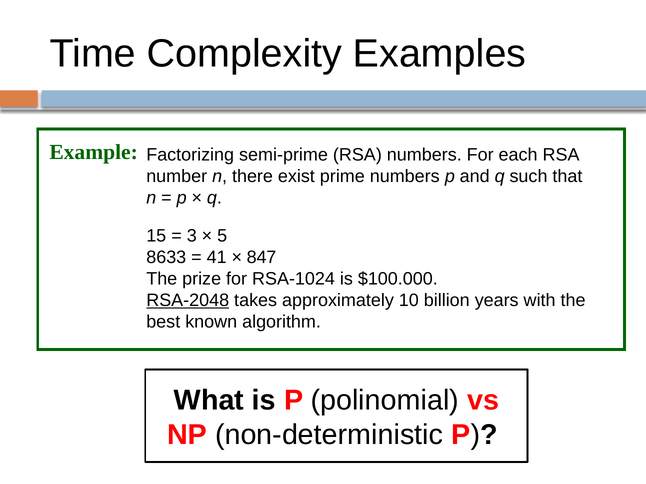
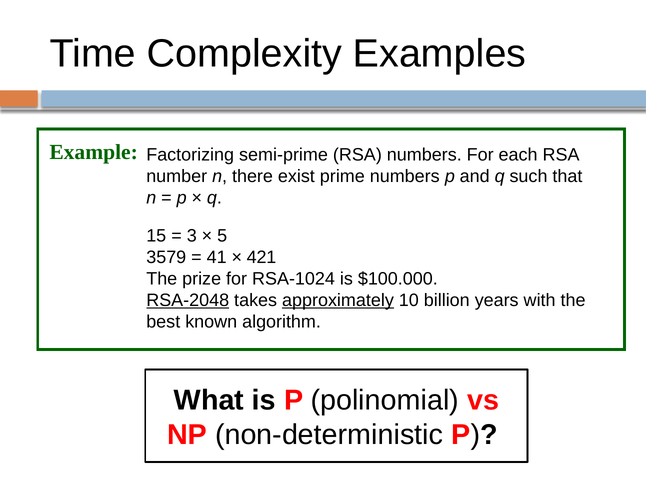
8633: 8633 -> 3579
847: 847 -> 421
approximately underline: none -> present
